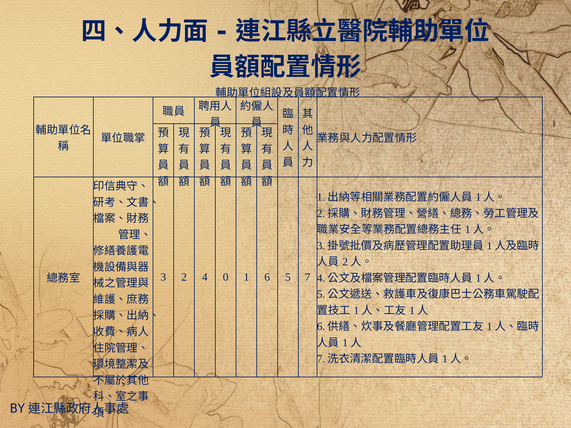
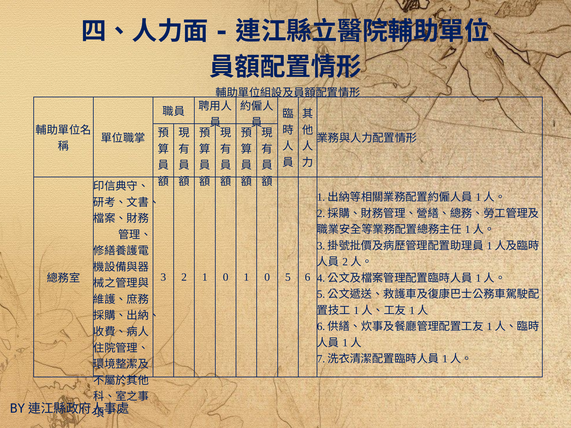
2 4: 4 -> 1
0 1 6: 6 -> 0
7: 7 -> 6
